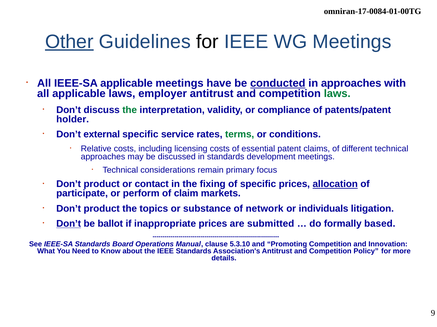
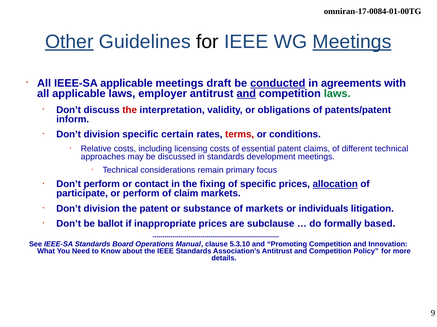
Meetings at (352, 42) underline: none -> present
have: have -> draft
in approaches: approaches -> agreements
and at (246, 94) underline: none -> present
the at (130, 110) colour: green -> red
compliance: compliance -> obligations
holder: holder -> inform
external at (102, 135): external -> division
service: service -> certain
terms colour: green -> red
product at (102, 185): product -> perform
product at (102, 209): product -> division
the topics: topics -> patent
of network: network -> markets
Don’t at (69, 224) underline: present -> none
submitted: submitted -> subclause
